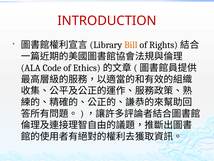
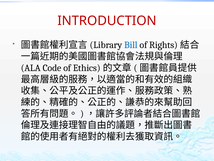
Bill colour: orange -> blue
